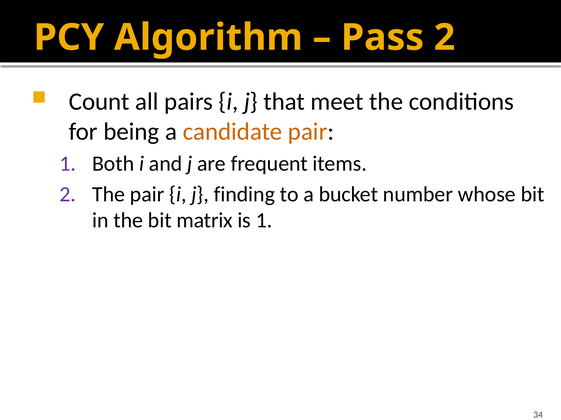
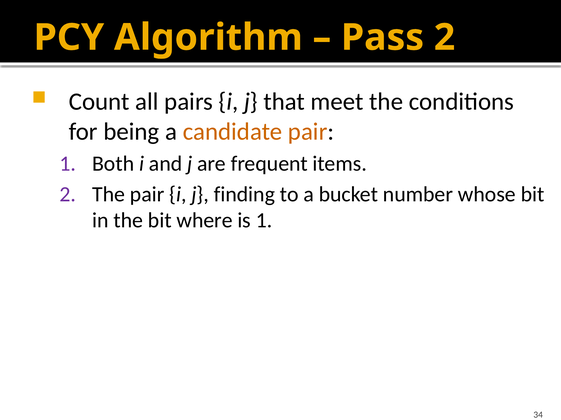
matrix: matrix -> where
